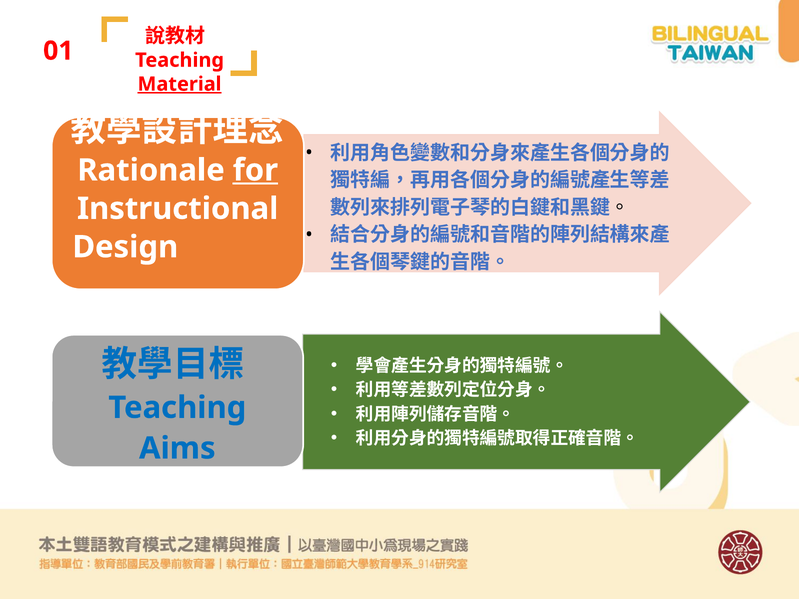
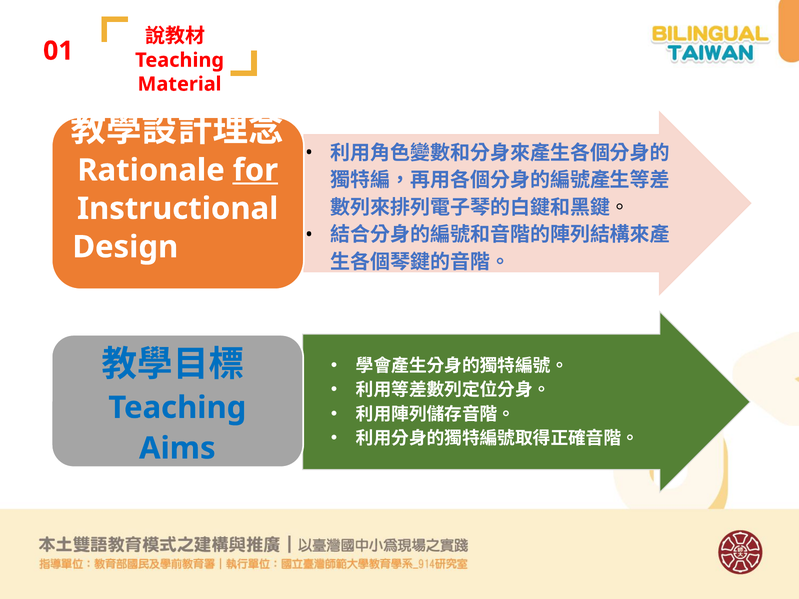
Material underline: present -> none
